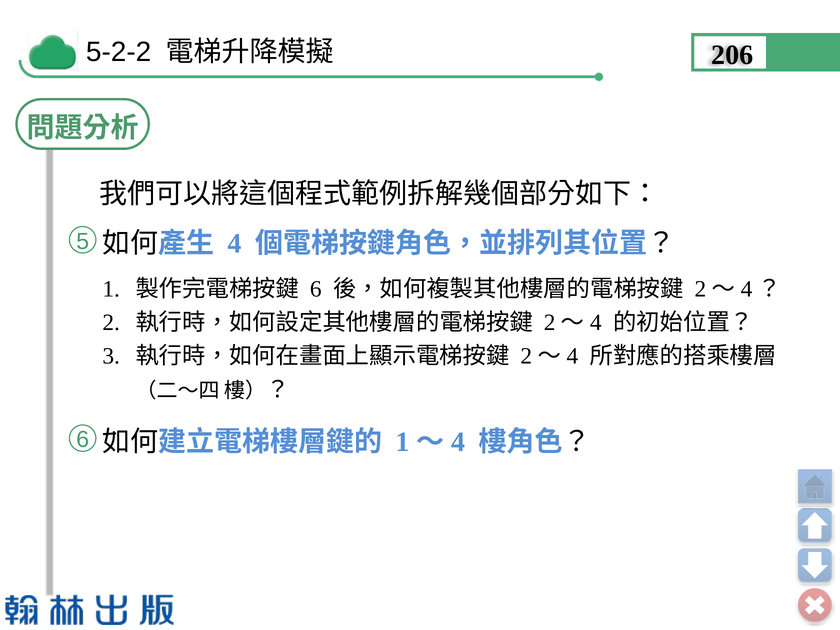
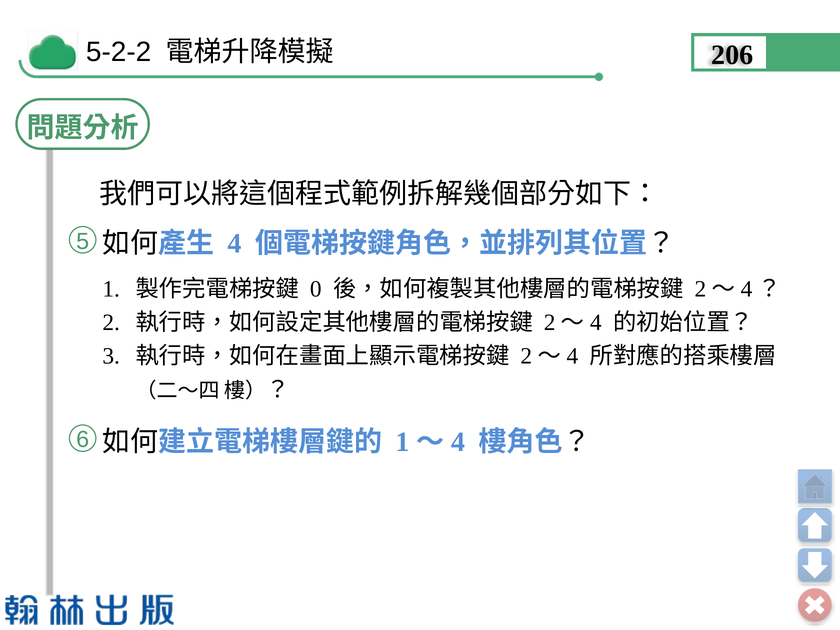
6 at (316, 289): 6 -> 0
